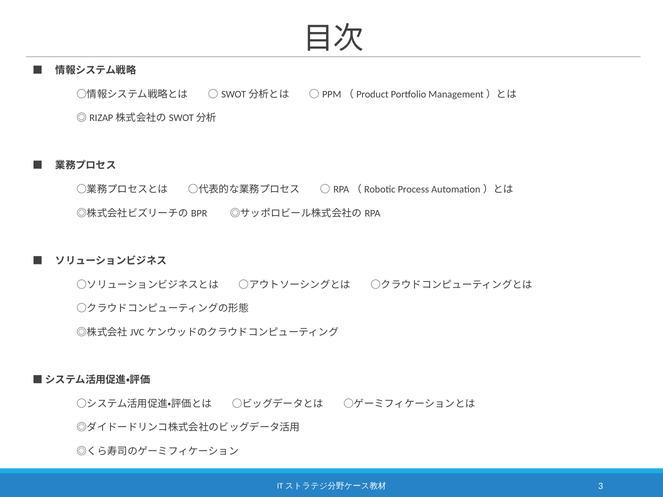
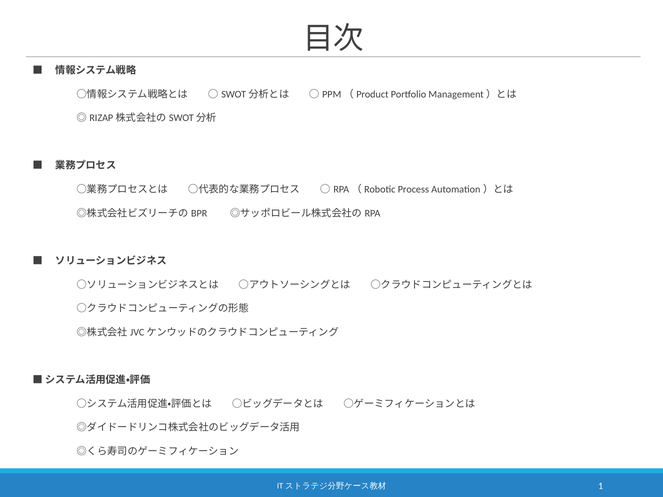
3: 3 -> 1
